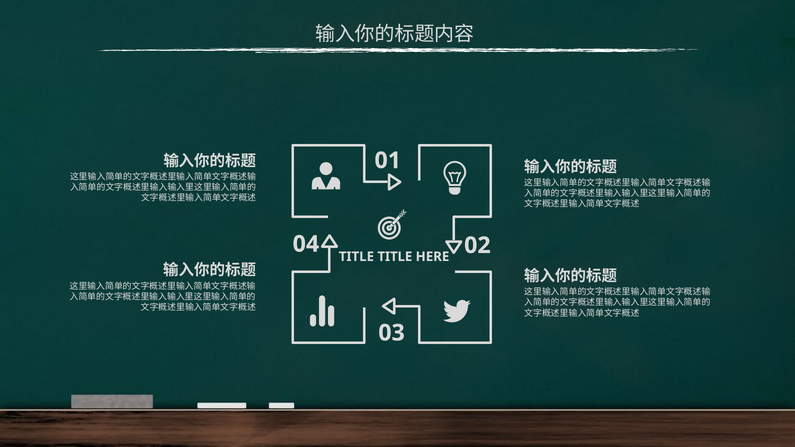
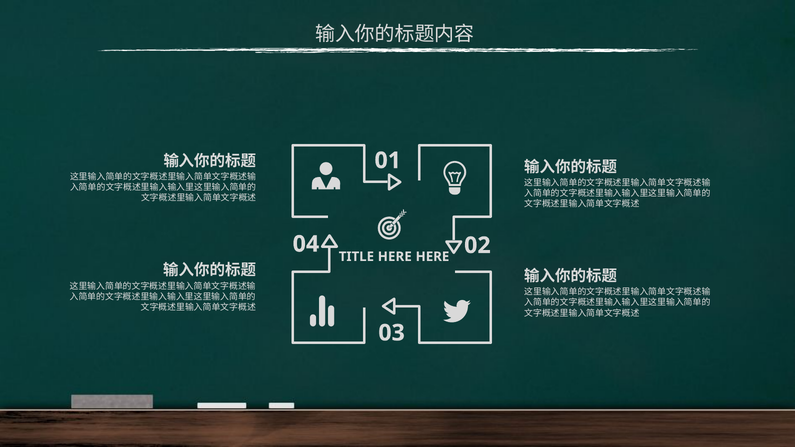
TITLE TITLE: TITLE -> HERE
